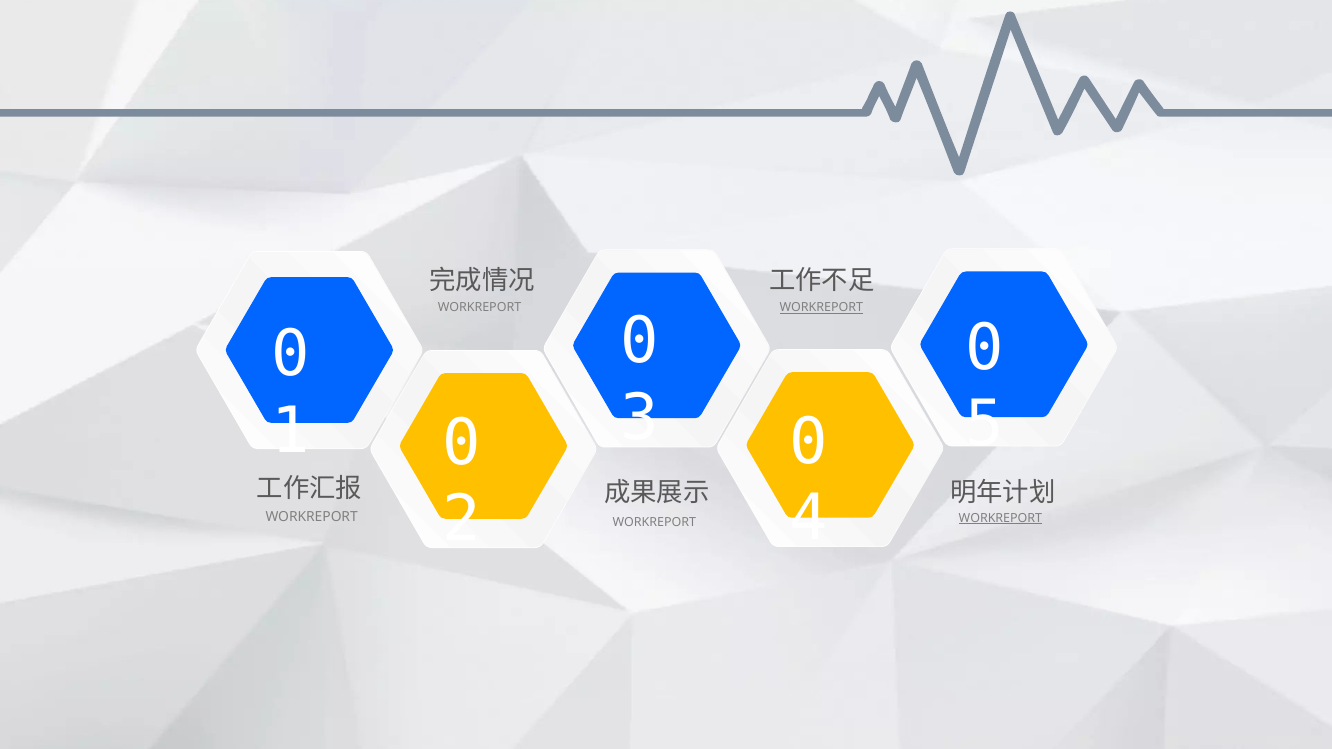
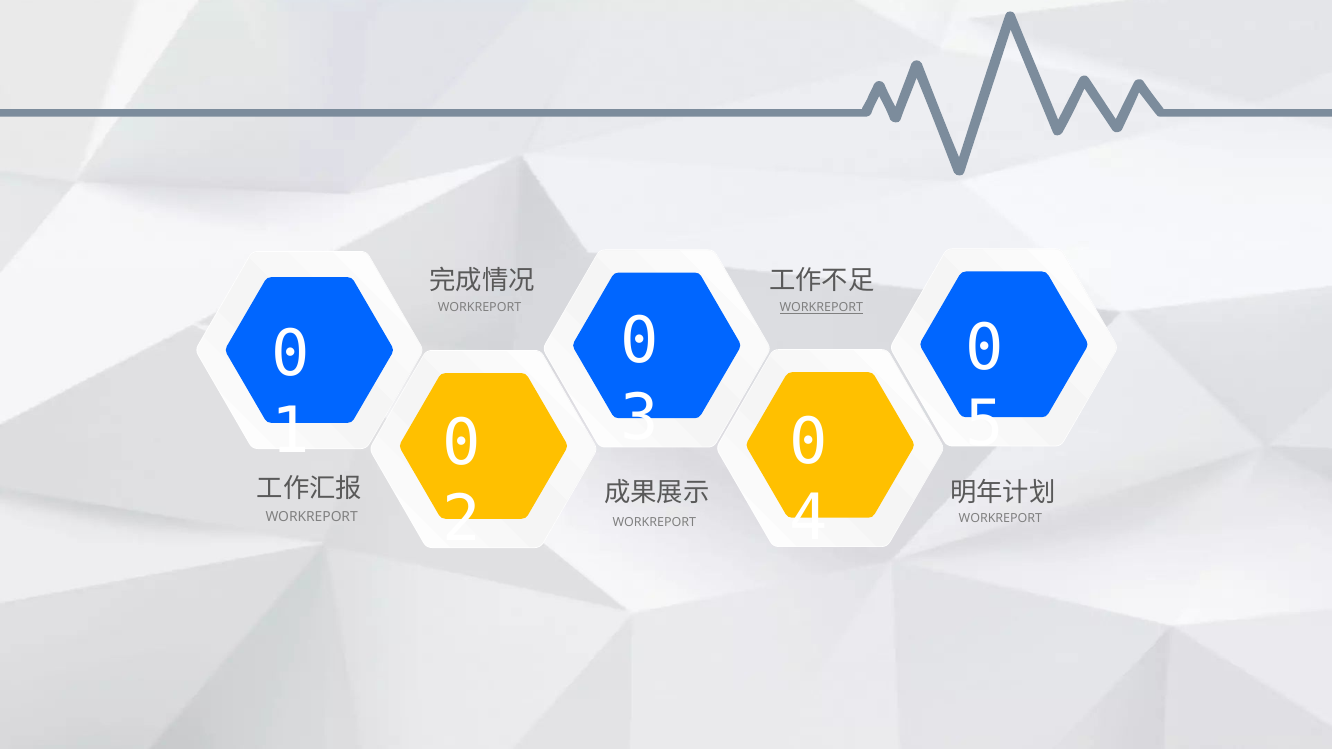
WORKREPORT at (1000, 518) underline: present -> none
